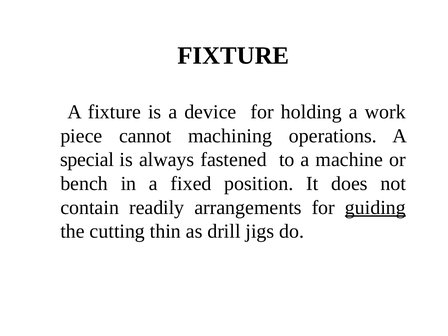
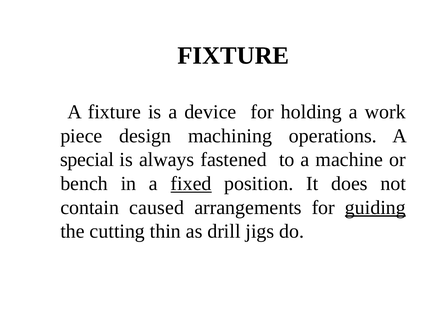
cannot: cannot -> design
fixed underline: none -> present
readily: readily -> caused
